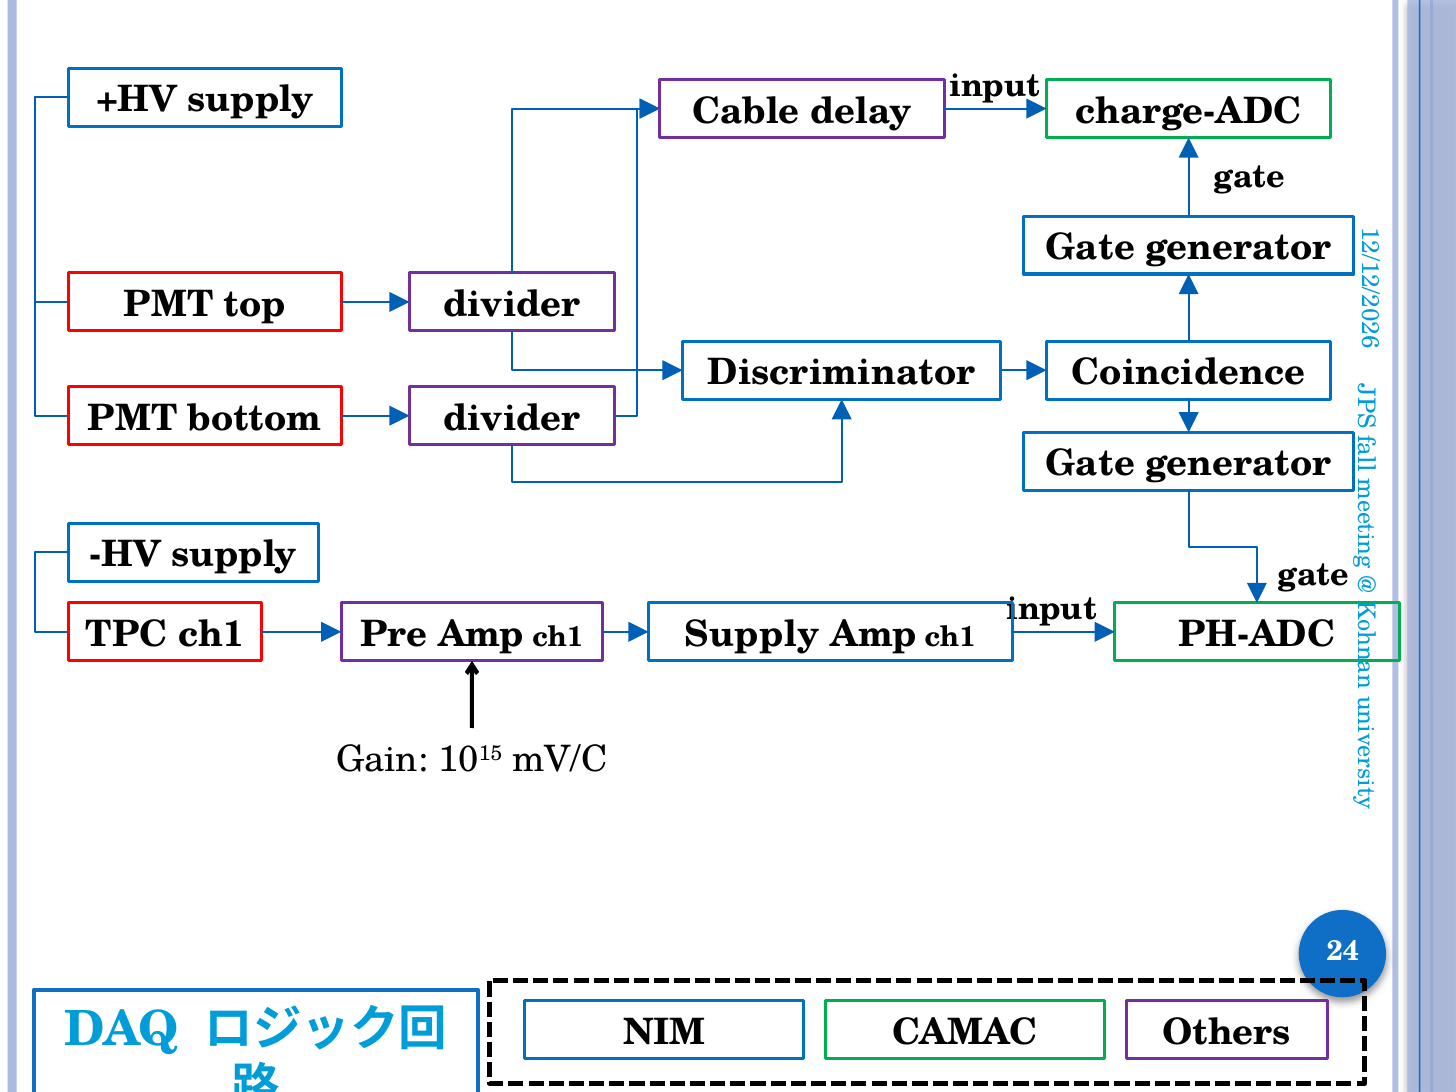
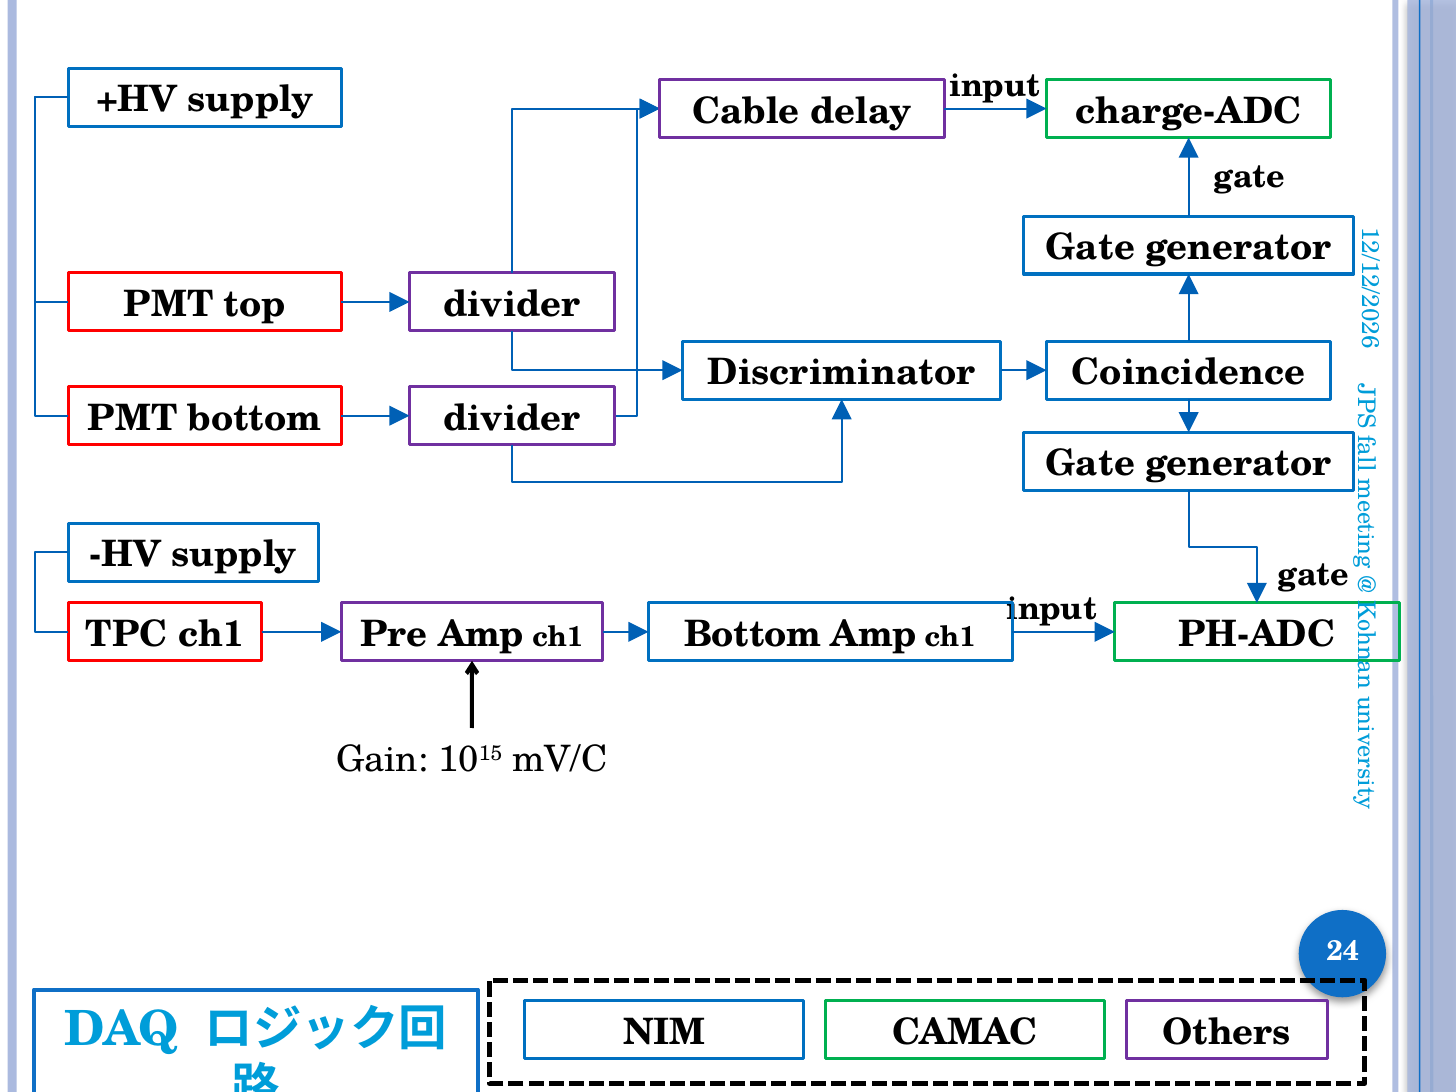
Supply at (752, 634): Supply -> Bottom
